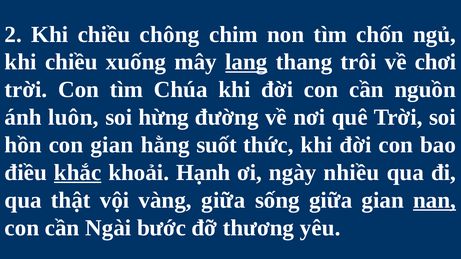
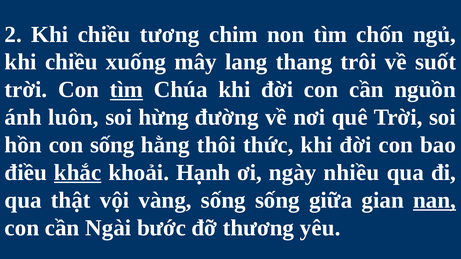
chông: chông -> tương
lang underline: present -> none
chơi: chơi -> suốt
tìm at (127, 90) underline: none -> present
con gian: gian -> sống
suốt: suốt -> thôi
vàng giữa: giữa -> sống
